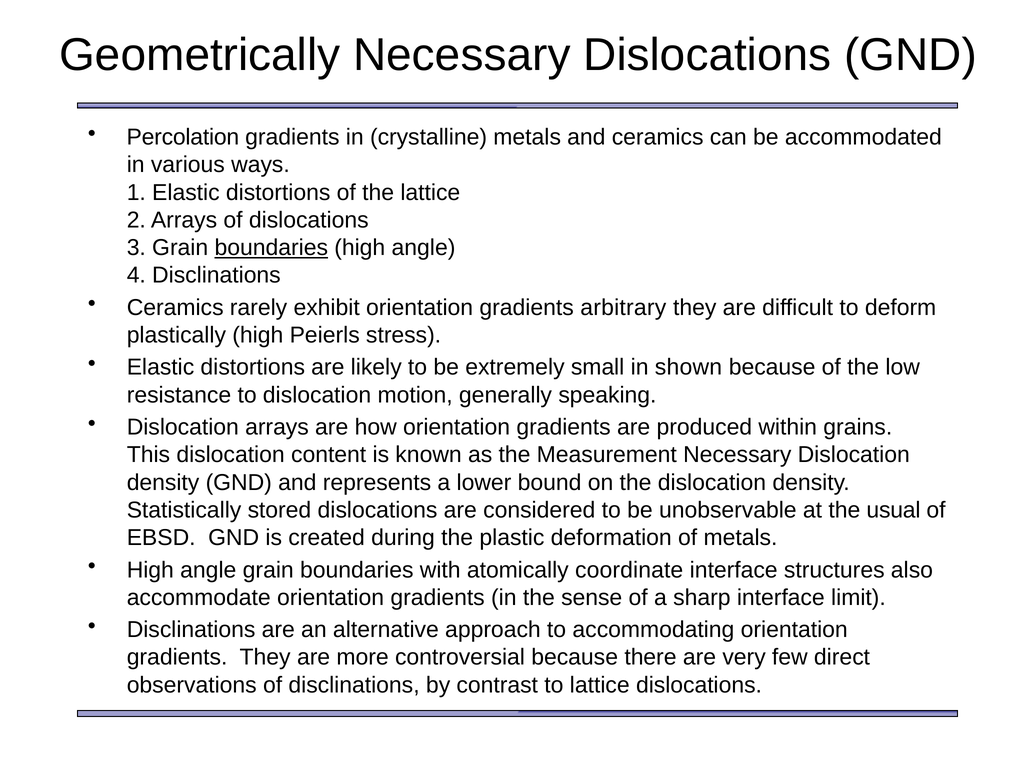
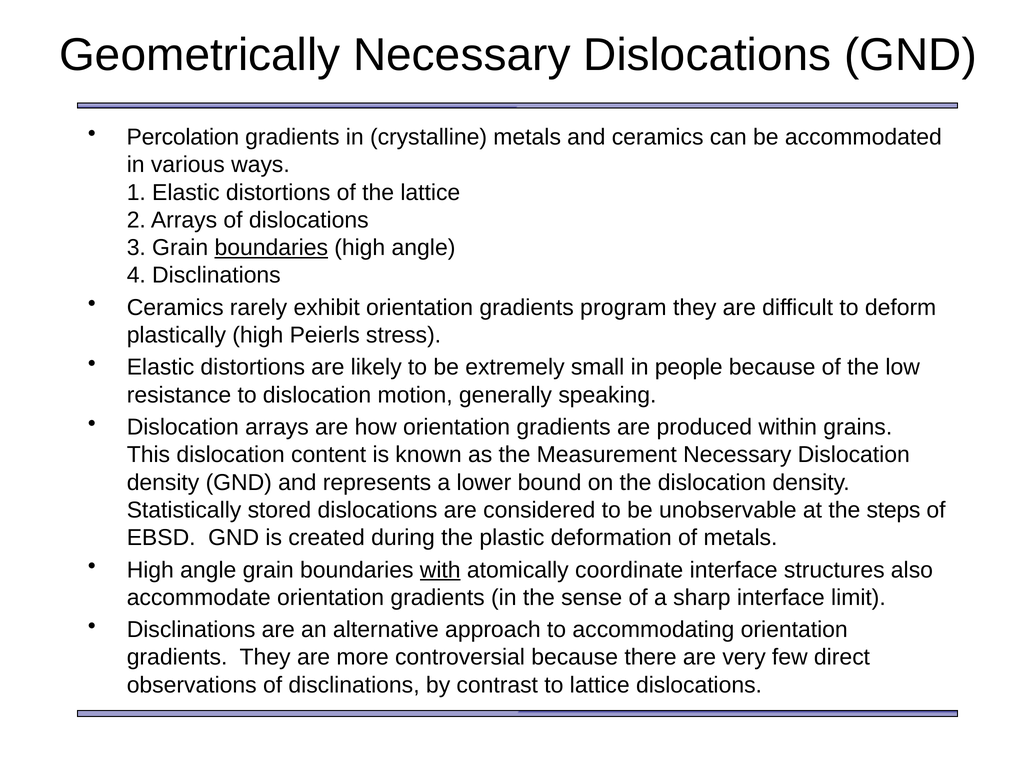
arbitrary: arbitrary -> program
shown: shown -> people
usual: usual -> steps
with underline: none -> present
